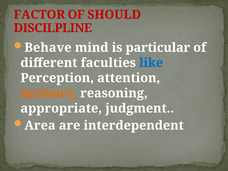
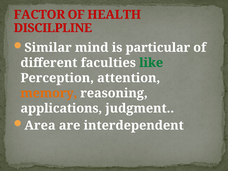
SHOULD: SHOULD -> HEALTH
Behave: Behave -> Similar
like colour: blue -> green
appropriate: appropriate -> applications
